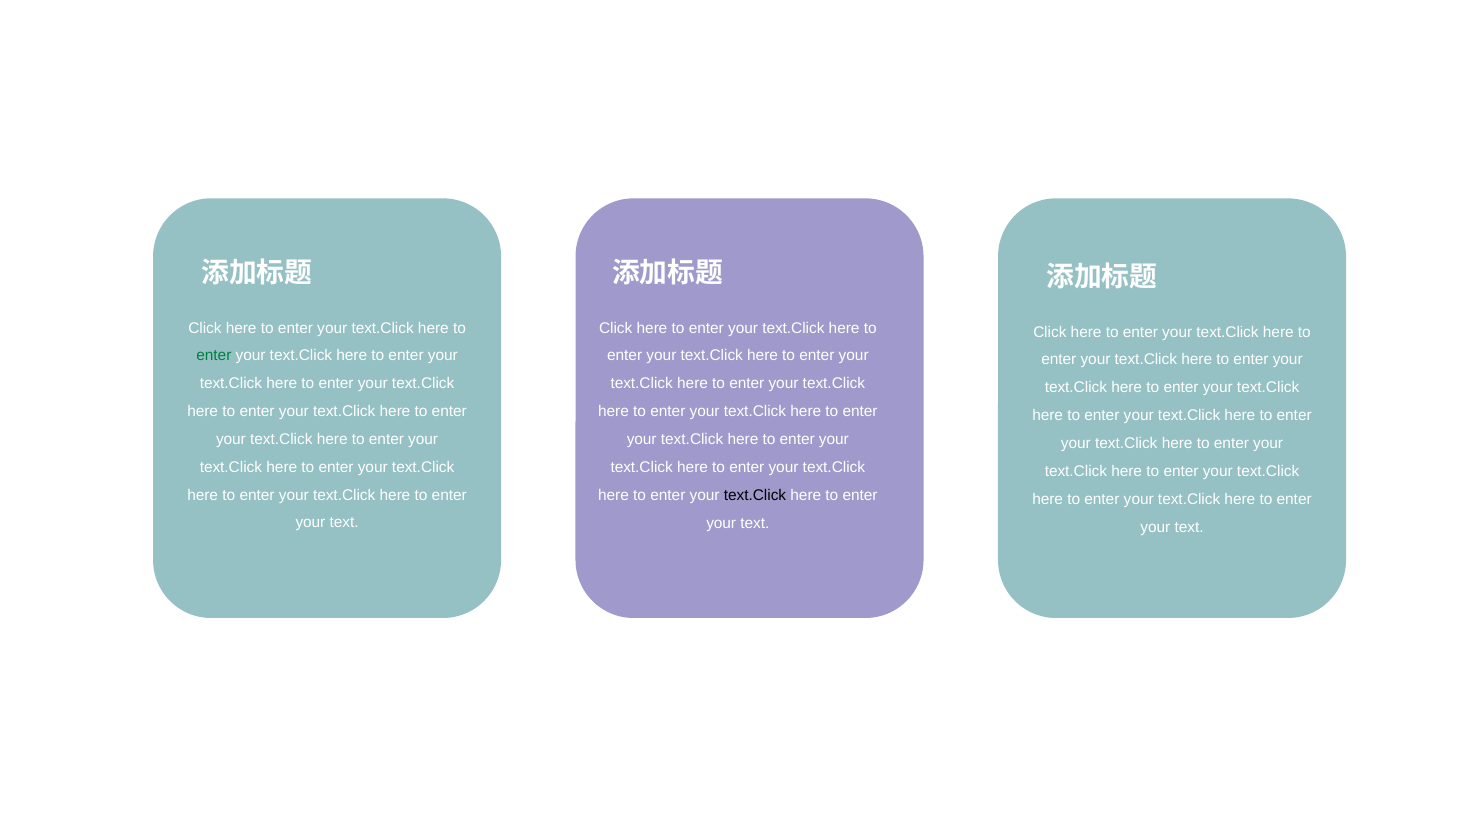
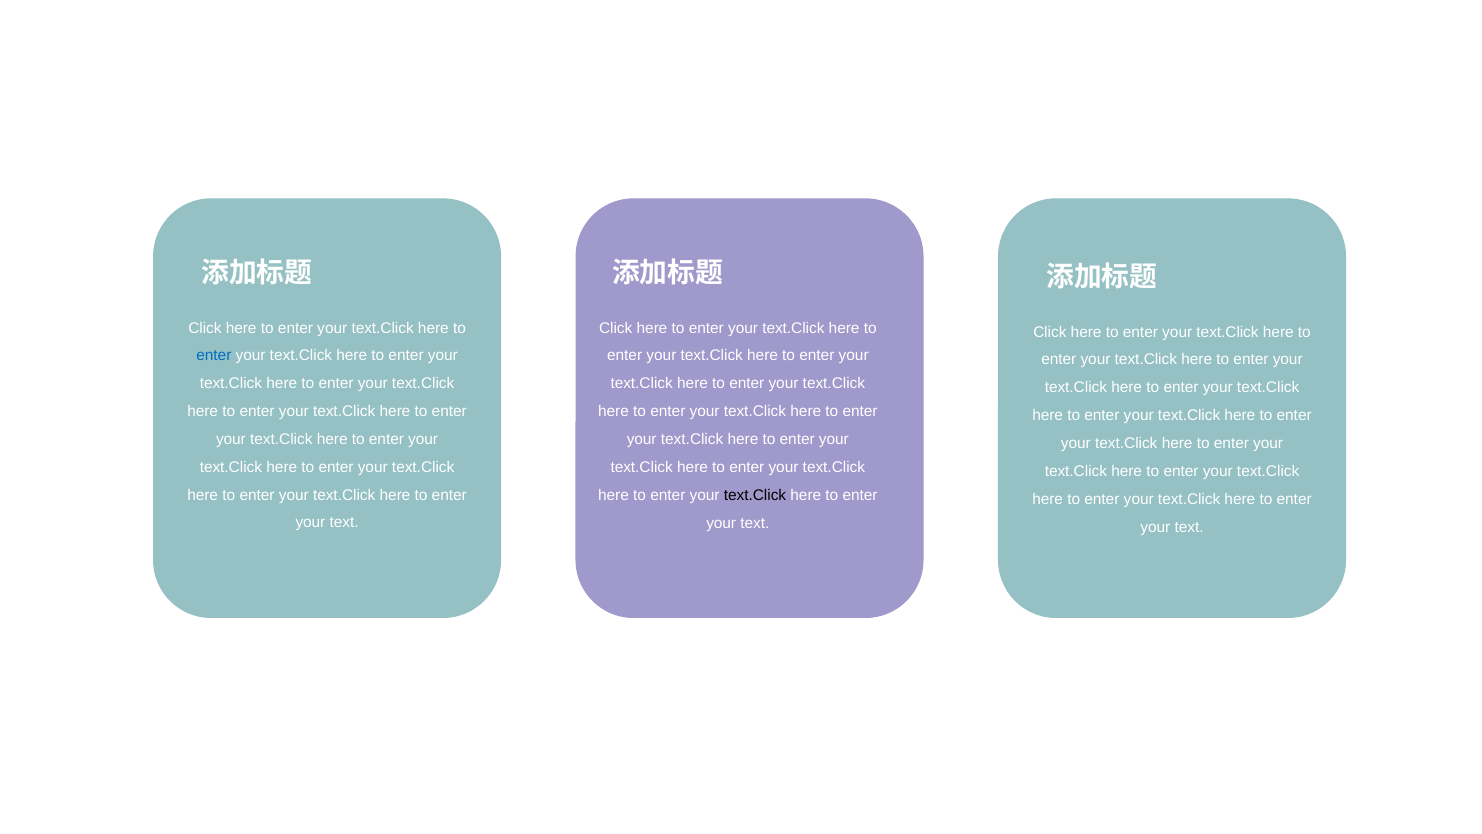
enter at (214, 356) colour: green -> blue
